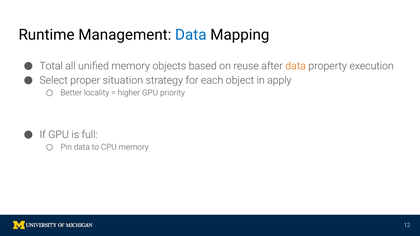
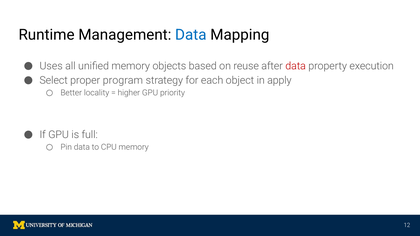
Total: Total -> Uses
data at (296, 66) colour: orange -> red
situation: situation -> program
